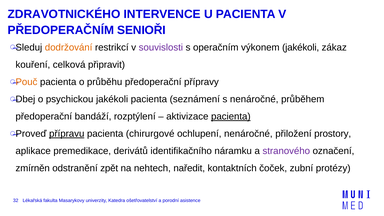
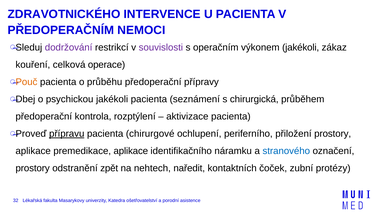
SENIOŘI: SENIOŘI -> NEMOCI
dodržování colour: orange -> purple
připravit: připravit -> operace
s nenáročné: nenáročné -> chirurgická
bandáží: bandáží -> kontrola
pacienta at (231, 116) underline: present -> none
ochlupení nenáročné: nenáročné -> periferního
premedikace derivátů: derivátů -> aplikace
stranového colour: purple -> blue
zmírněn at (33, 168): zmírněn -> prostory
